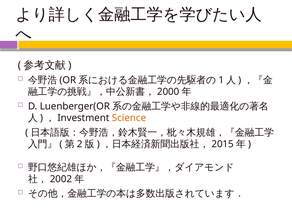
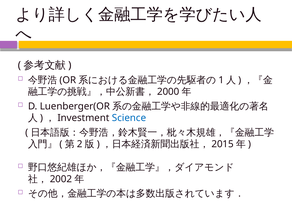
Science colour: orange -> blue
